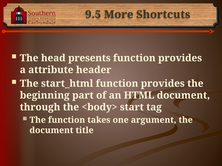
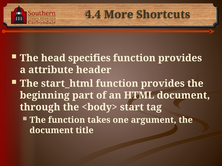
9.5: 9.5 -> 4.4
presents: presents -> specifies
